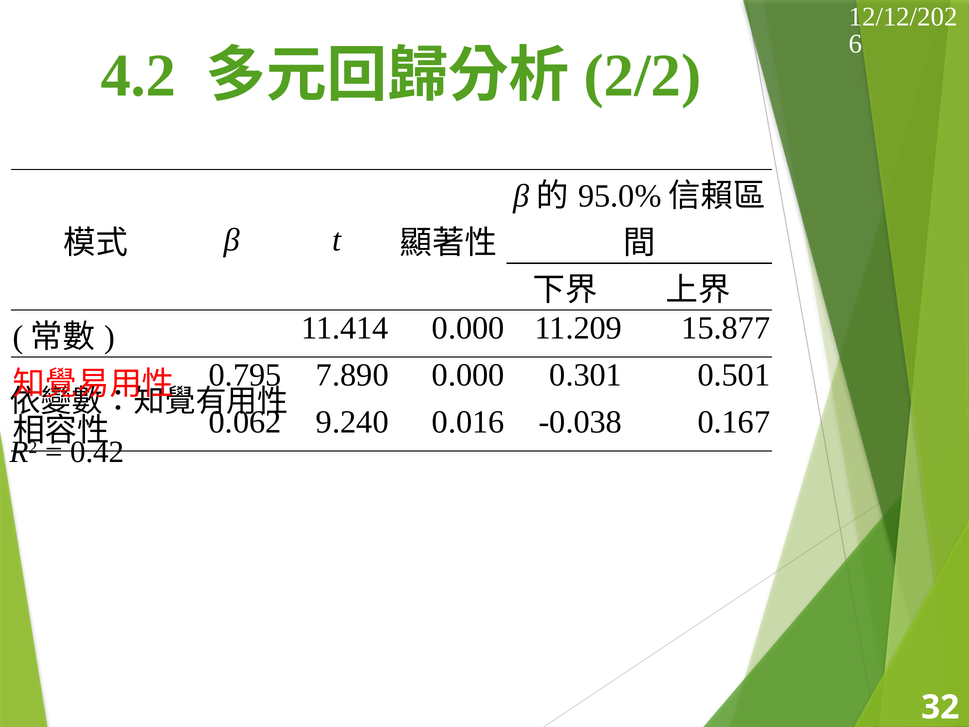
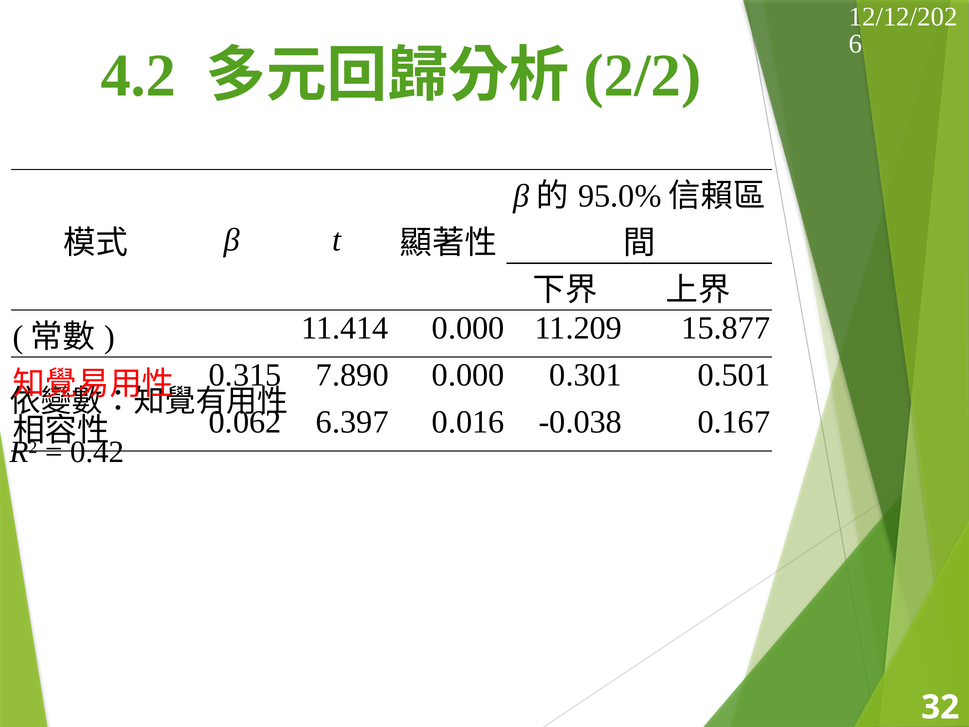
0.795: 0.795 -> 0.315
9.240: 9.240 -> 6.397
